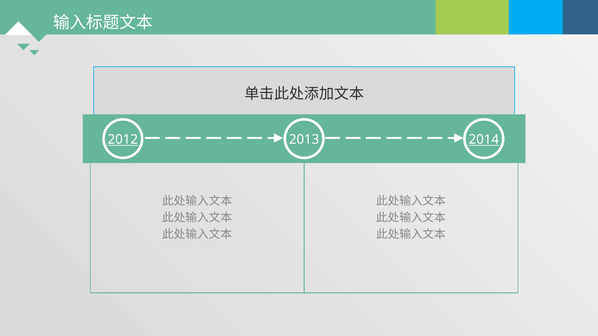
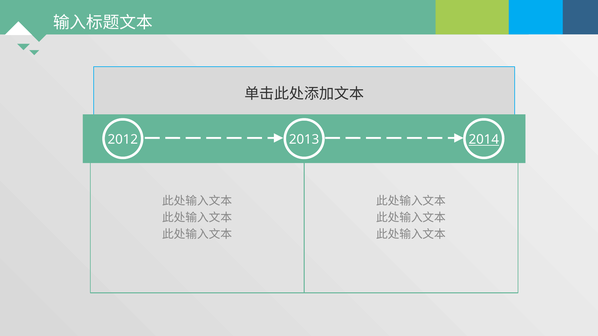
2012 underline: present -> none
